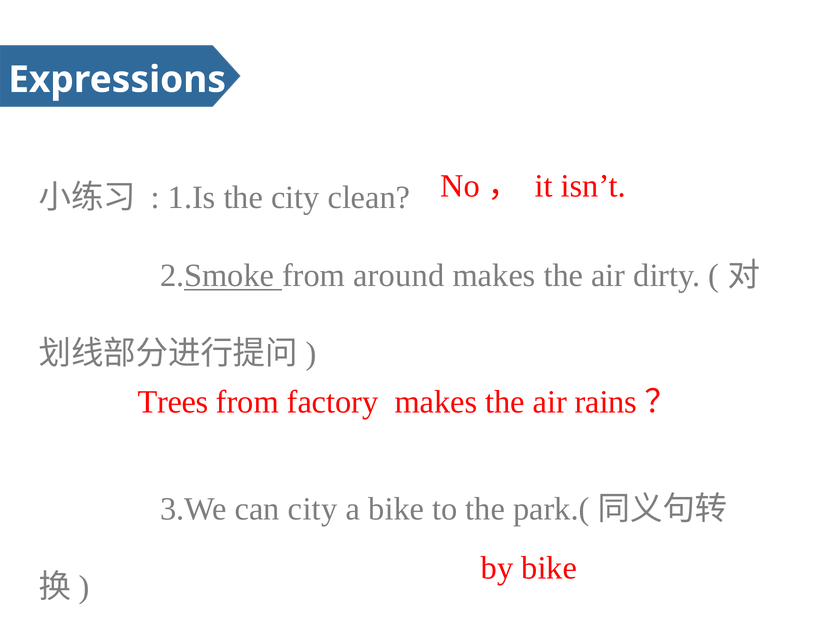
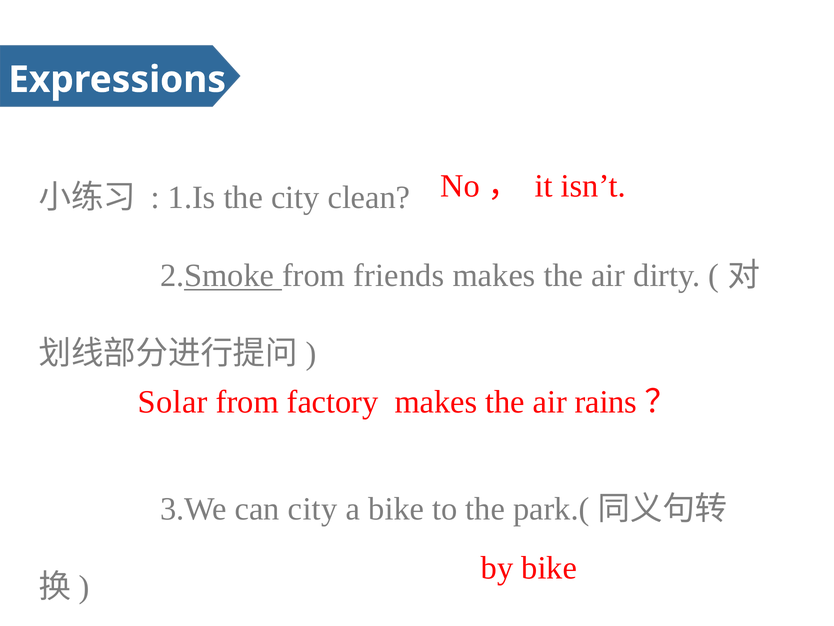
around: around -> friends
Trees: Trees -> Solar
